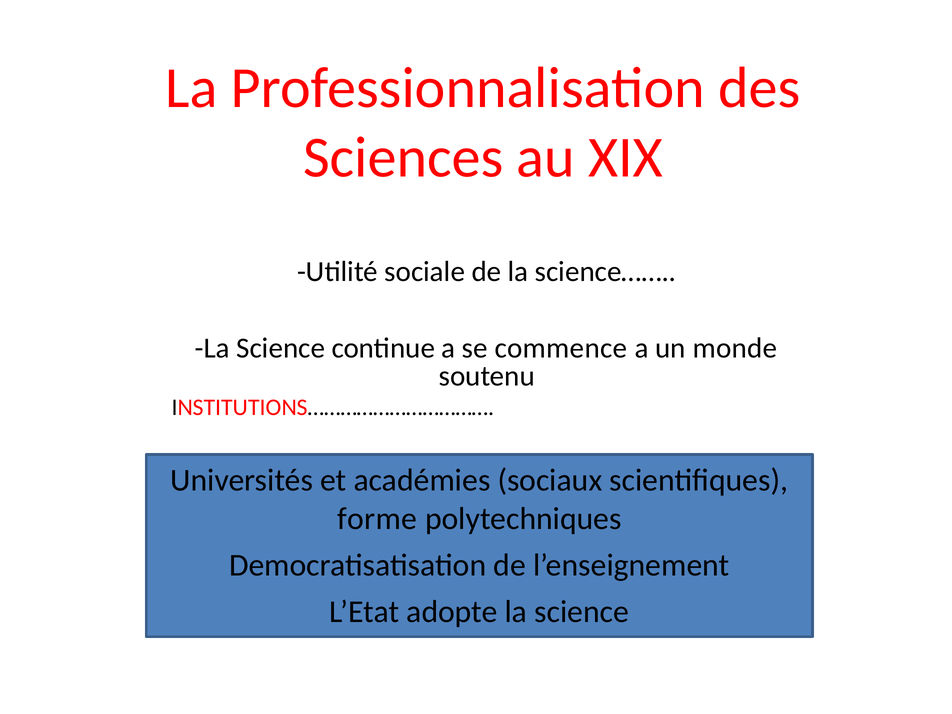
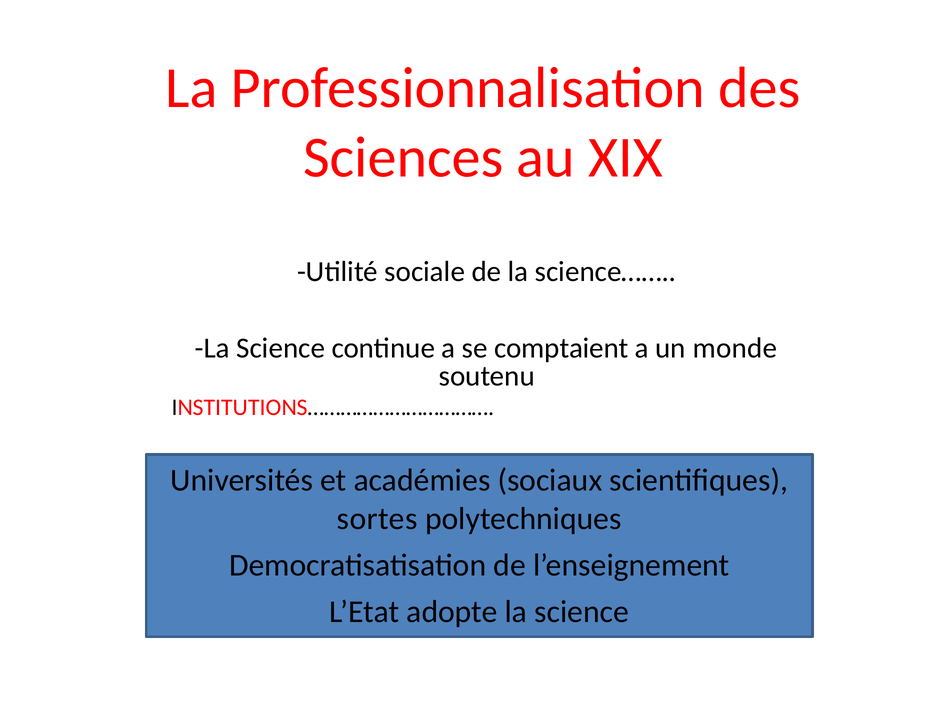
commence: commence -> comptaient
forme: forme -> sortes
